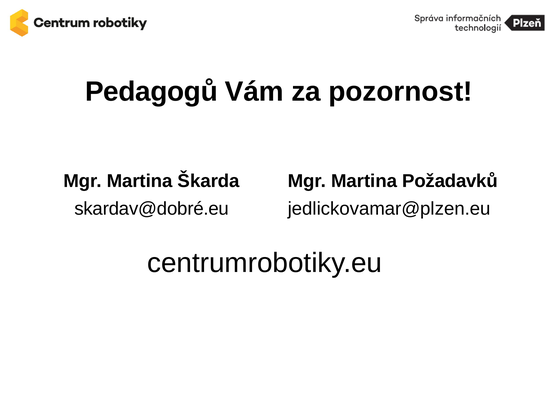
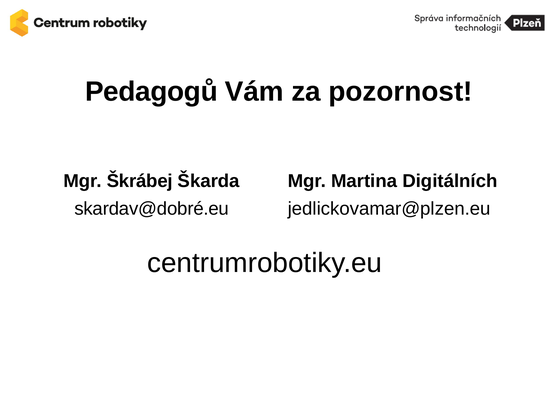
Martina at (140, 181): Martina -> Škrábej
Požadavků: Požadavků -> Digitálních
